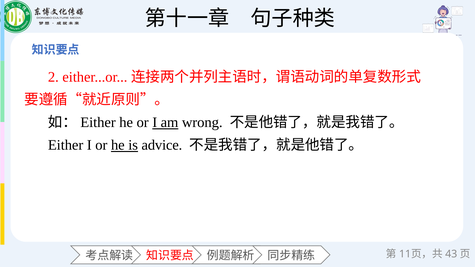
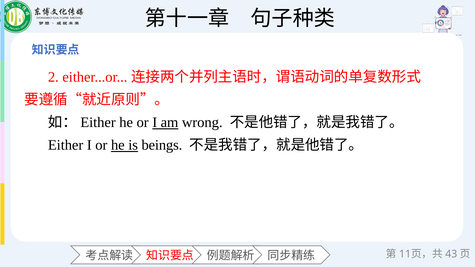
advice: advice -> beings
